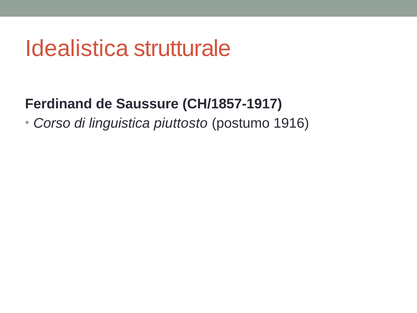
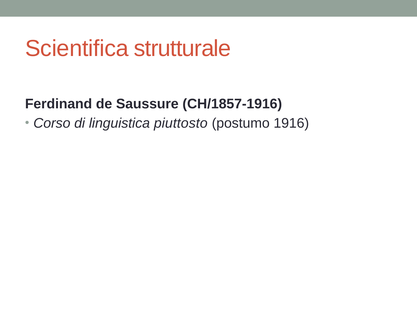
Idealistica: Idealistica -> Scientifica
CH/1857-1917: CH/1857-1917 -> CH/1857-1916
